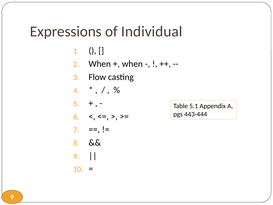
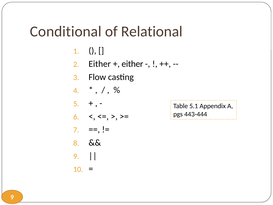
Expressions: Expressions -> Conditional
Individual: Individual -> Relational
When at (100, 64): When -> Either
when at (132, 64): when -> either
